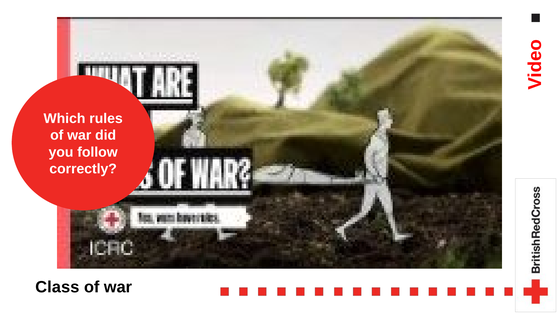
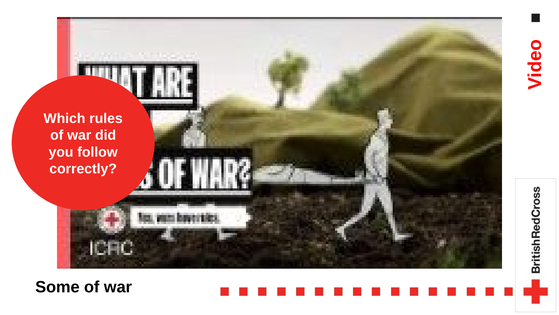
Class: Class -> Some
